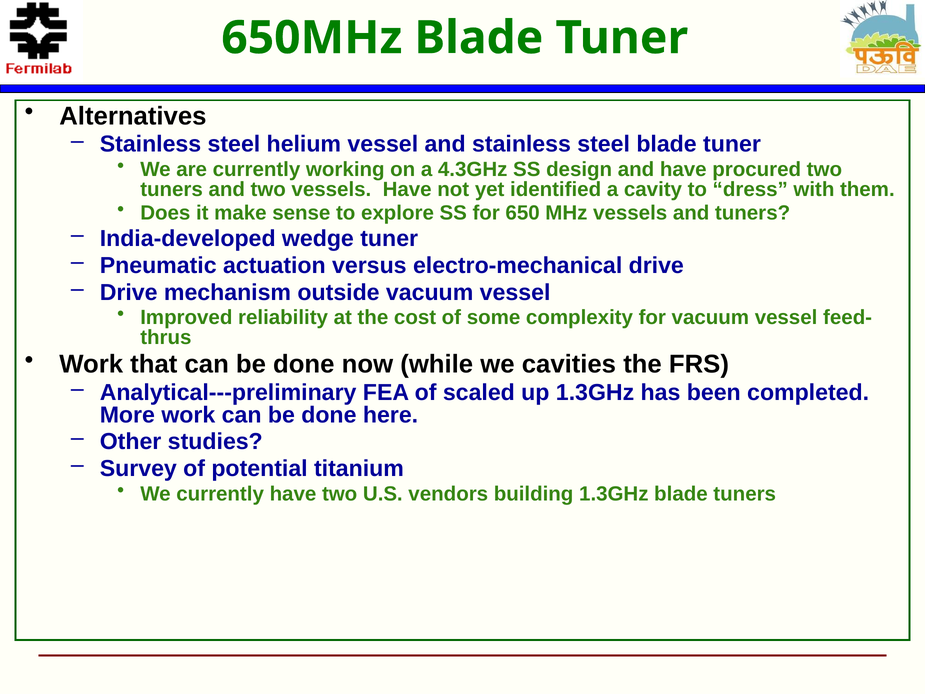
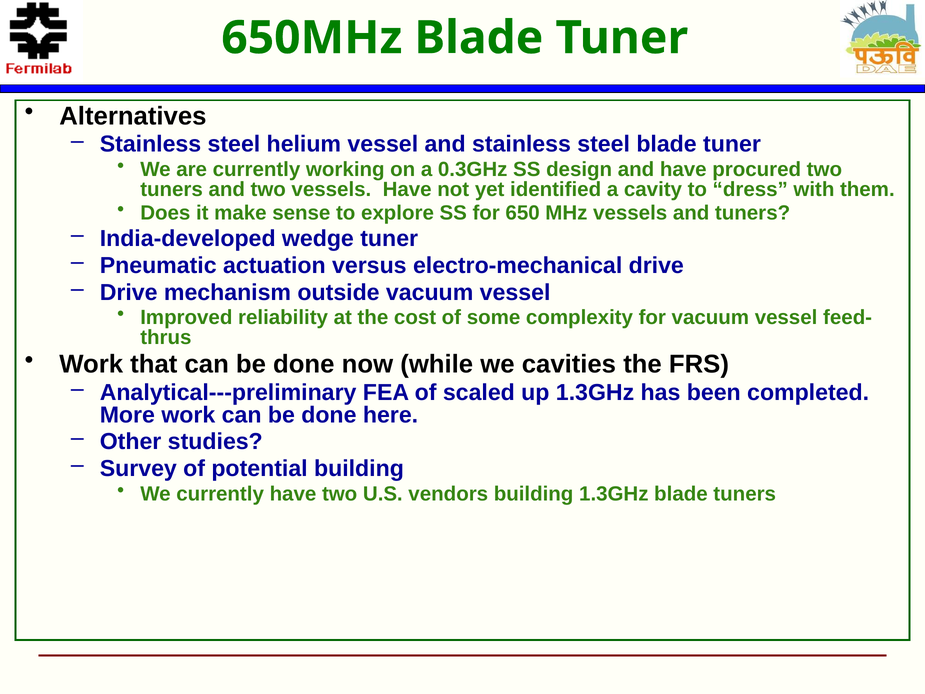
4.3GHz: 4.3GHz -> 0.3GHz
potential titanium: titanium -> building
